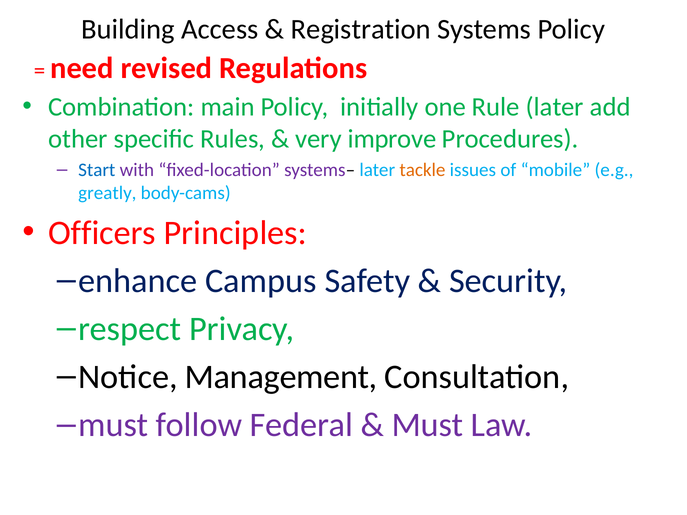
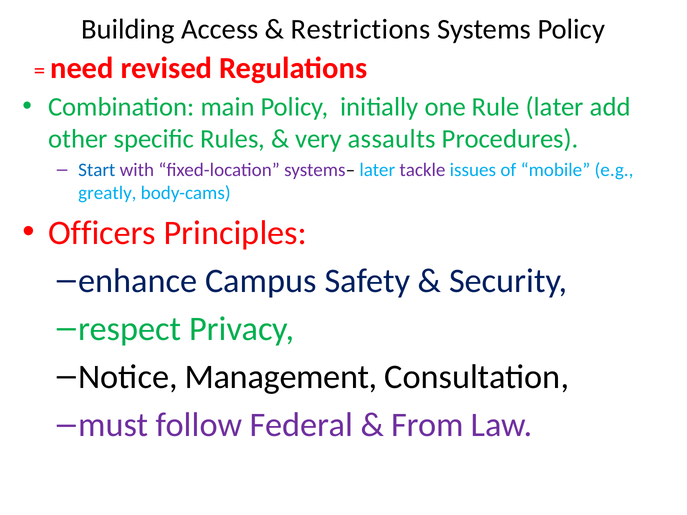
Registration: Registration -> Restrictions
improve: improve -> assaults
tackle colour: orange -> purple
Must at (427, 425): Must -> From
